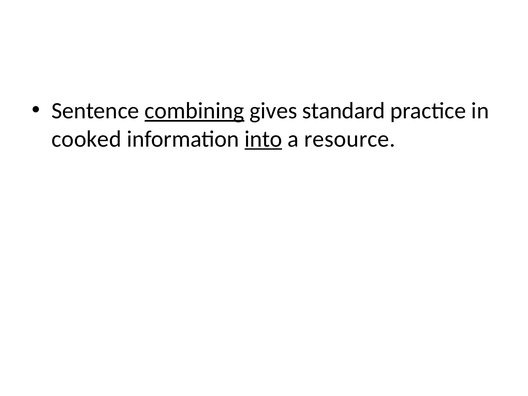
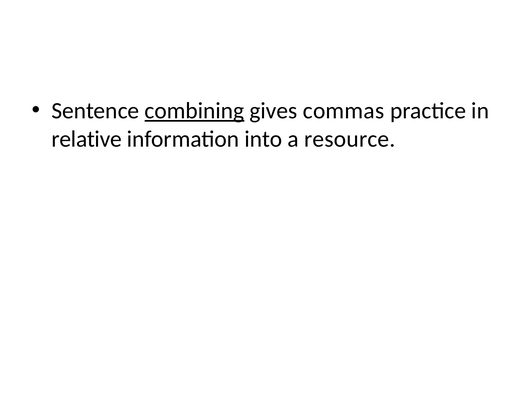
standard: standard -> commas
cooked: cooked -> relative
into underline: present -> none
